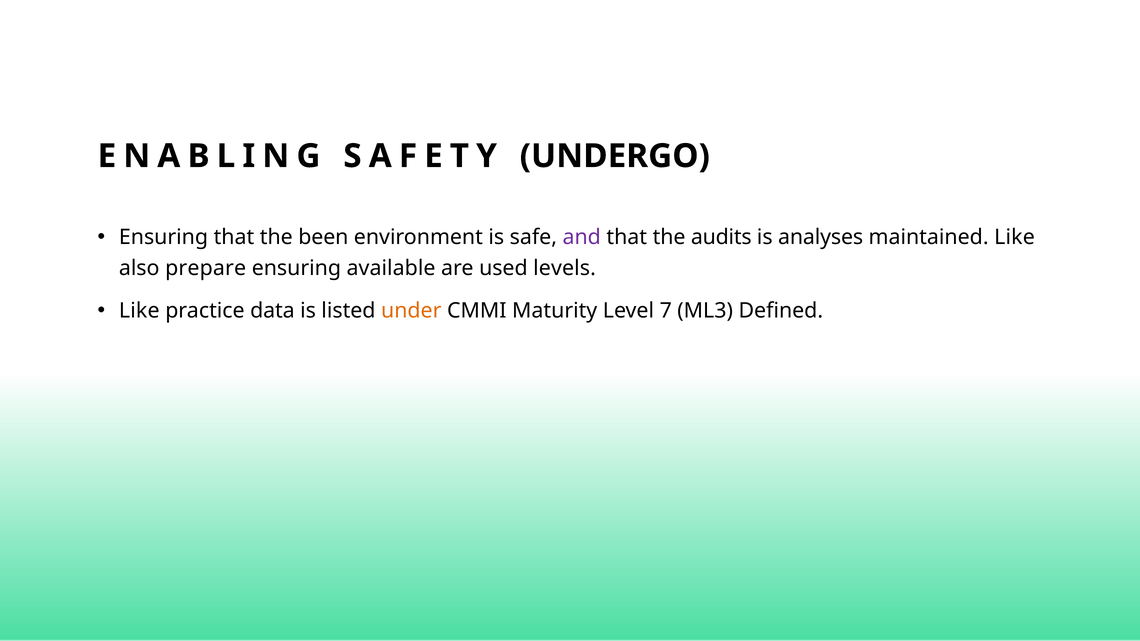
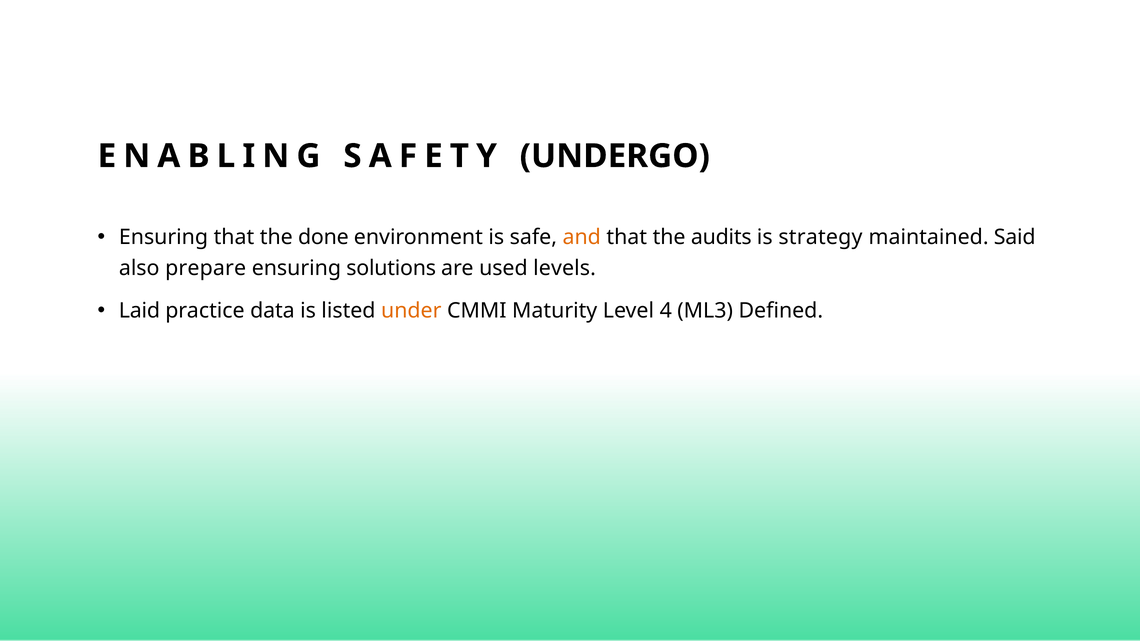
been: been -> done
and colour: purple -> orange
analyses: analyses -> strategy
maintained Like: Like -> Said
available: available -> solutions
Like at (139, 311): Like -> Laid
7: 7 -> 4
